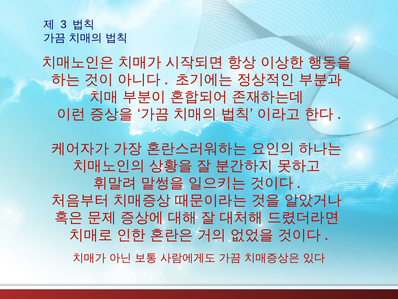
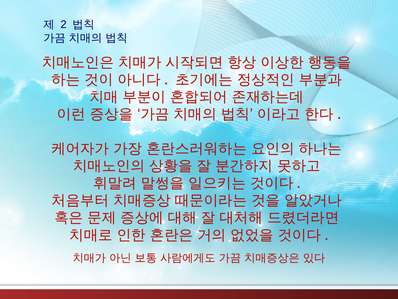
3: 3 -> 2
